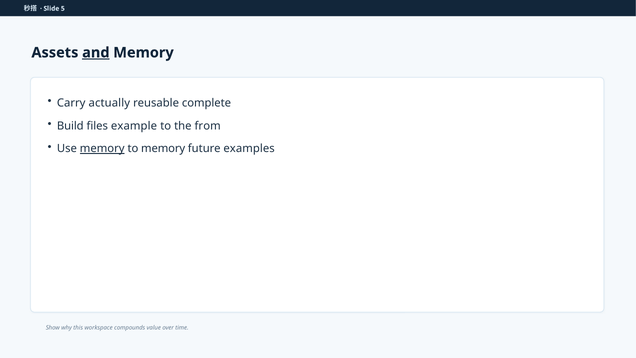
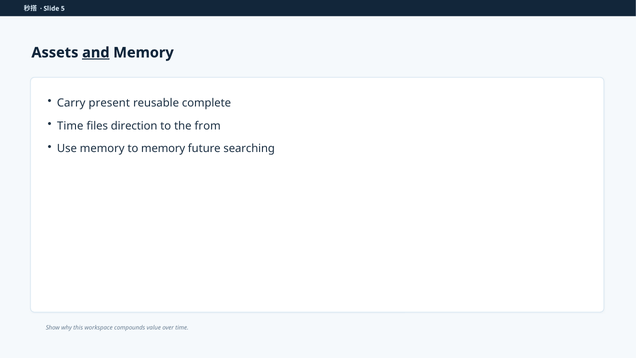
actually: actually -> present
Build at (70, 126): Build -> Time
example: example -> direction
memory at (102, 149) underline: present -> none
examples: examples -> searching
